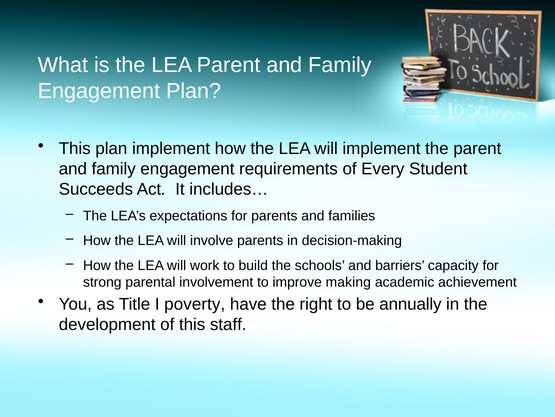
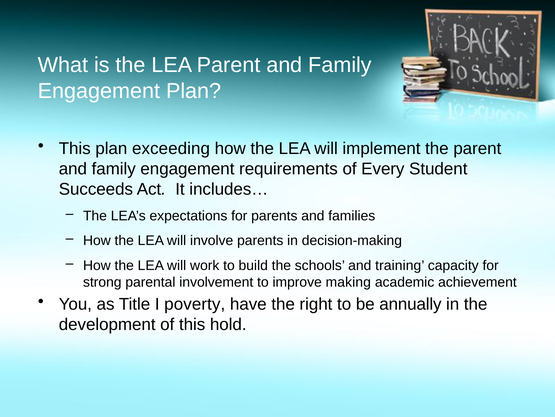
plan implement: implement -> exceeding
barriers: barriers -> training
staff: staff -> hold
